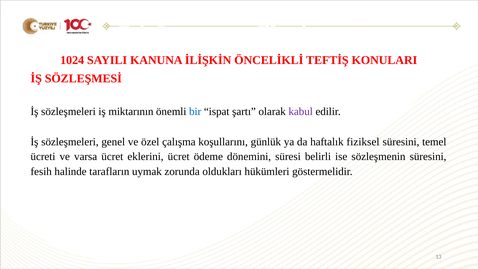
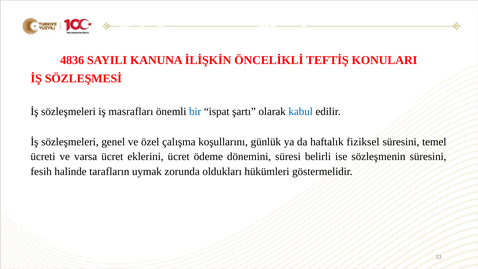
1024: 1024 -> 4836
miktarının: miktarının -> masrafları
kabul colour: purple -> blue
